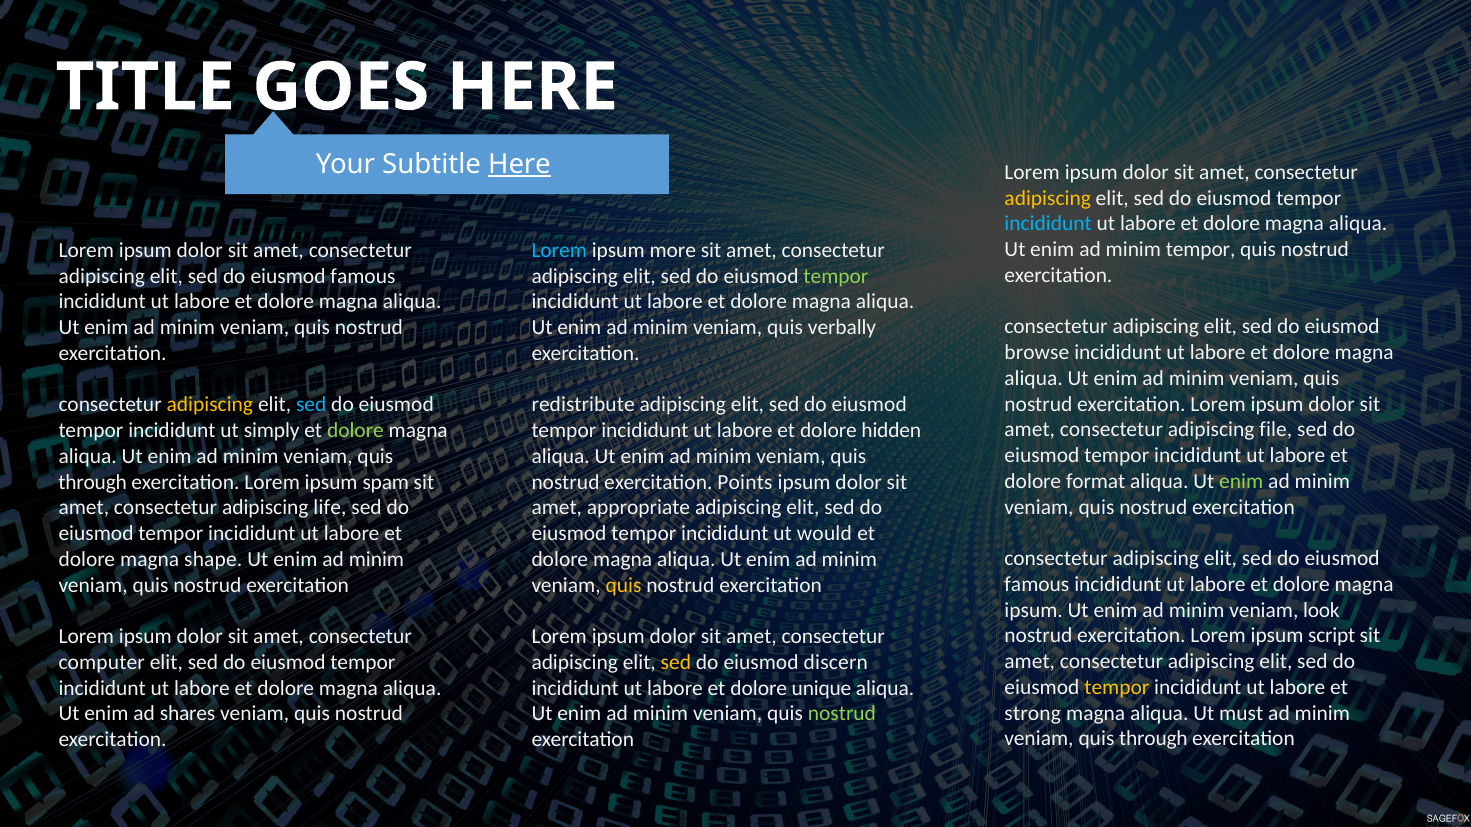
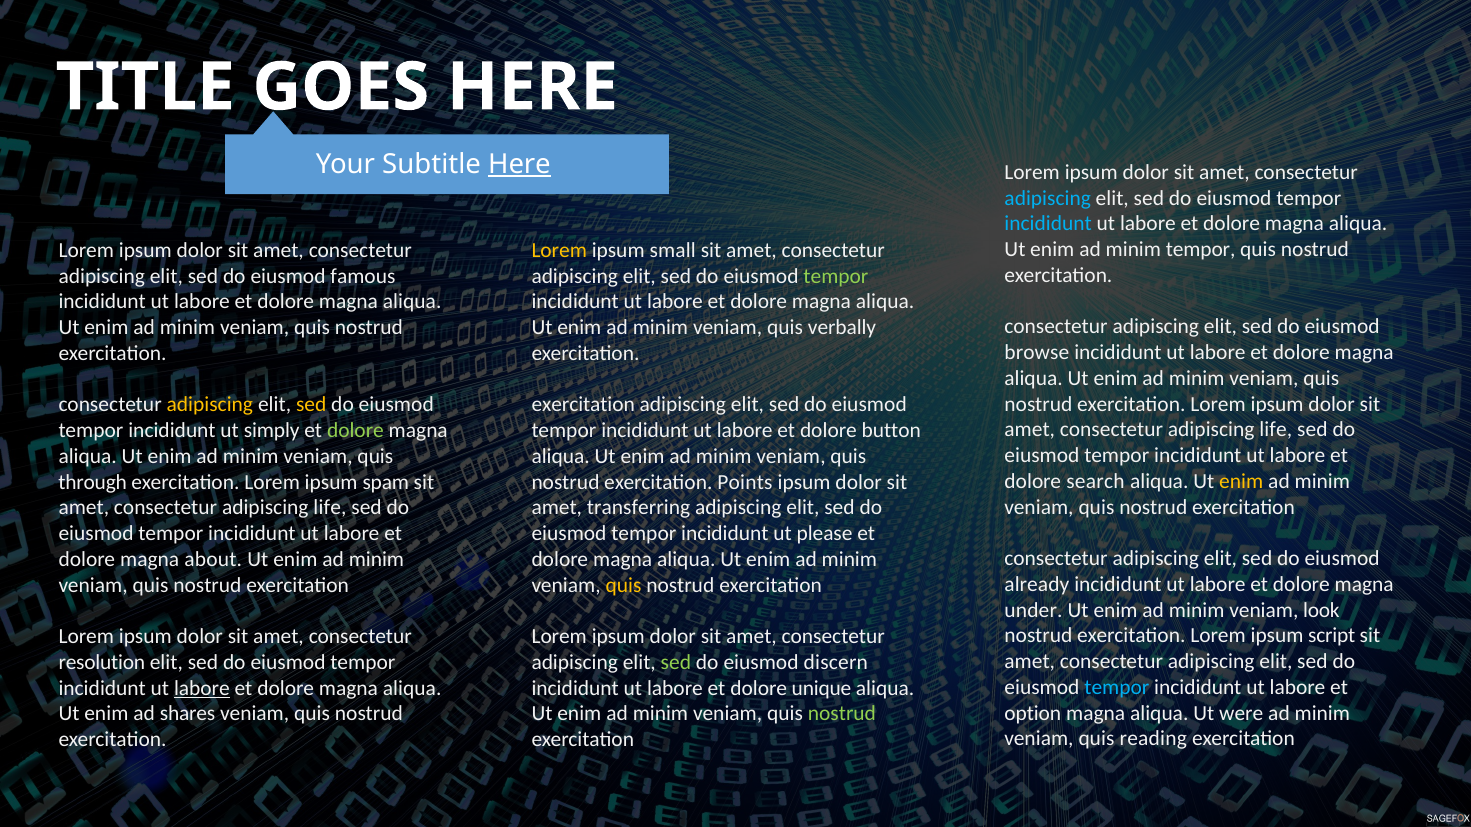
adipiscing at (1048, 198) colour: yellow -> light blue
Lorem at (559, 250) colour: light blue -> yellow
more: more -> small
sed at (311, 405) colour: light blue -> yellow
redistribute at (583, 405): redistribute -> exercitation
file at (1276, 430): file -> life
hidden: hidden -> button
format: format -> search
enim at (1241, 482) colour: light green -> yellow
appropriate: appropriate -> transferring
would: would -> please
shape: shape -> about
famous at (1037, 585): famous -> already
ipsum at (1034, 610): ipsum -> under
computer: computer -> resolution
sed at (676, 663) colour: yellow -> light green
tempor at (1117, 688) colour: yellow -> light blue
labore at (202, 688) underline: none -> present
strong: strong -> option
must: must -> were
through at (1153, 739): through -> reading
